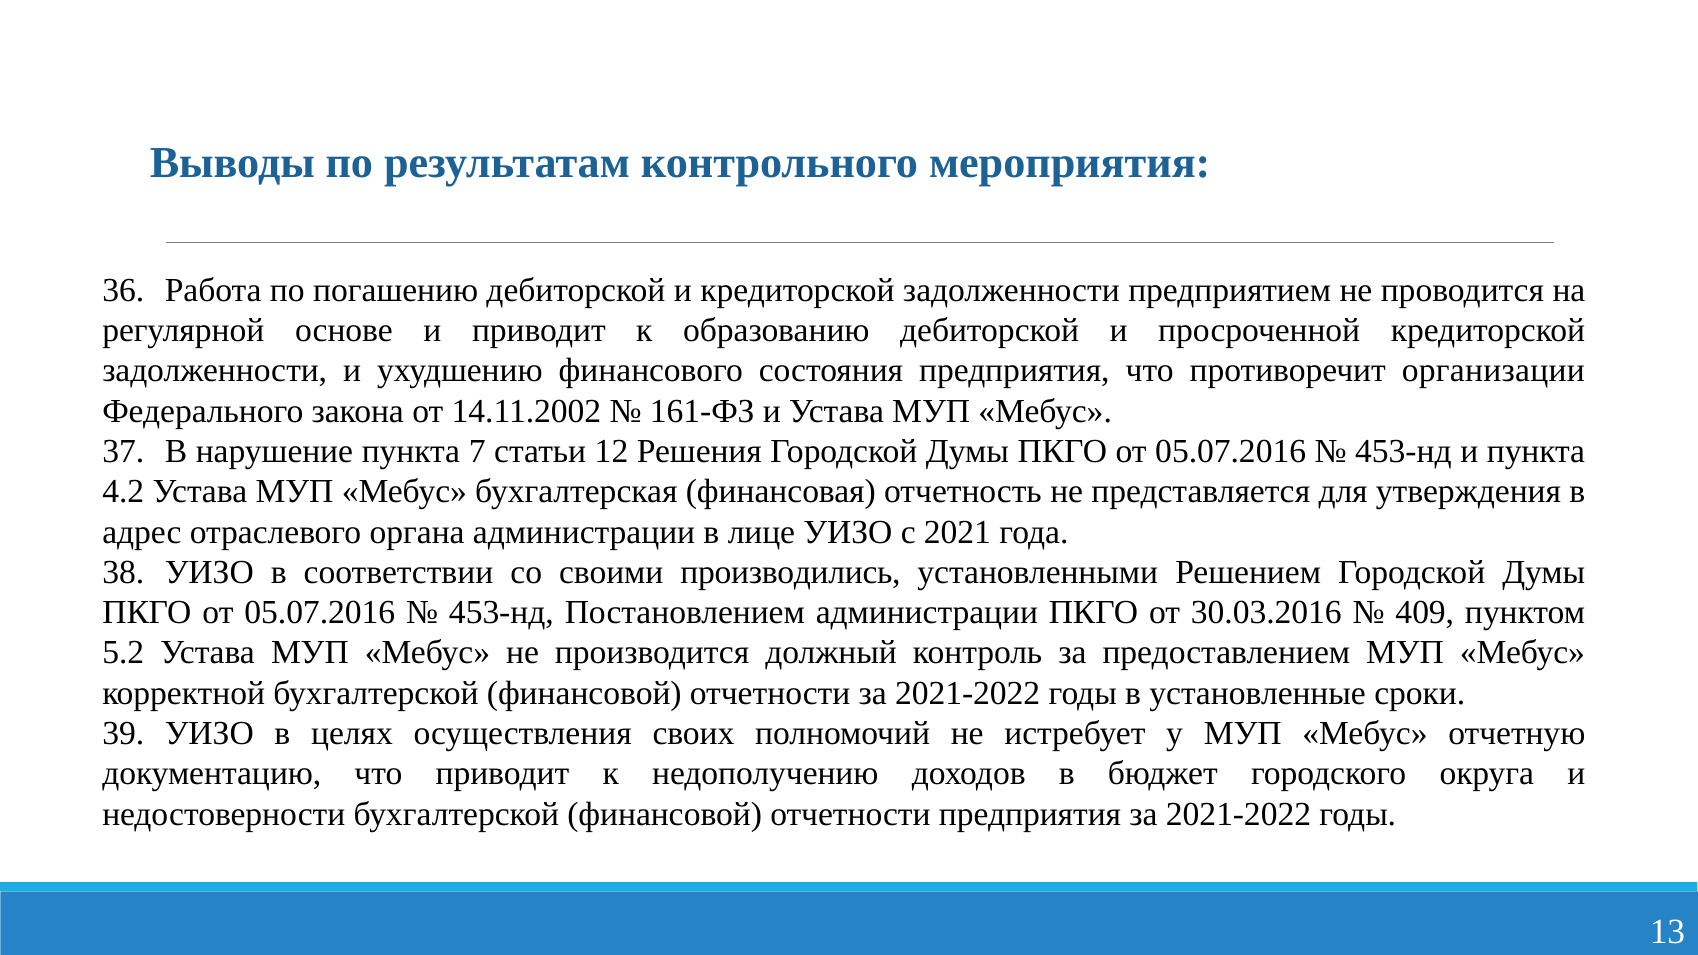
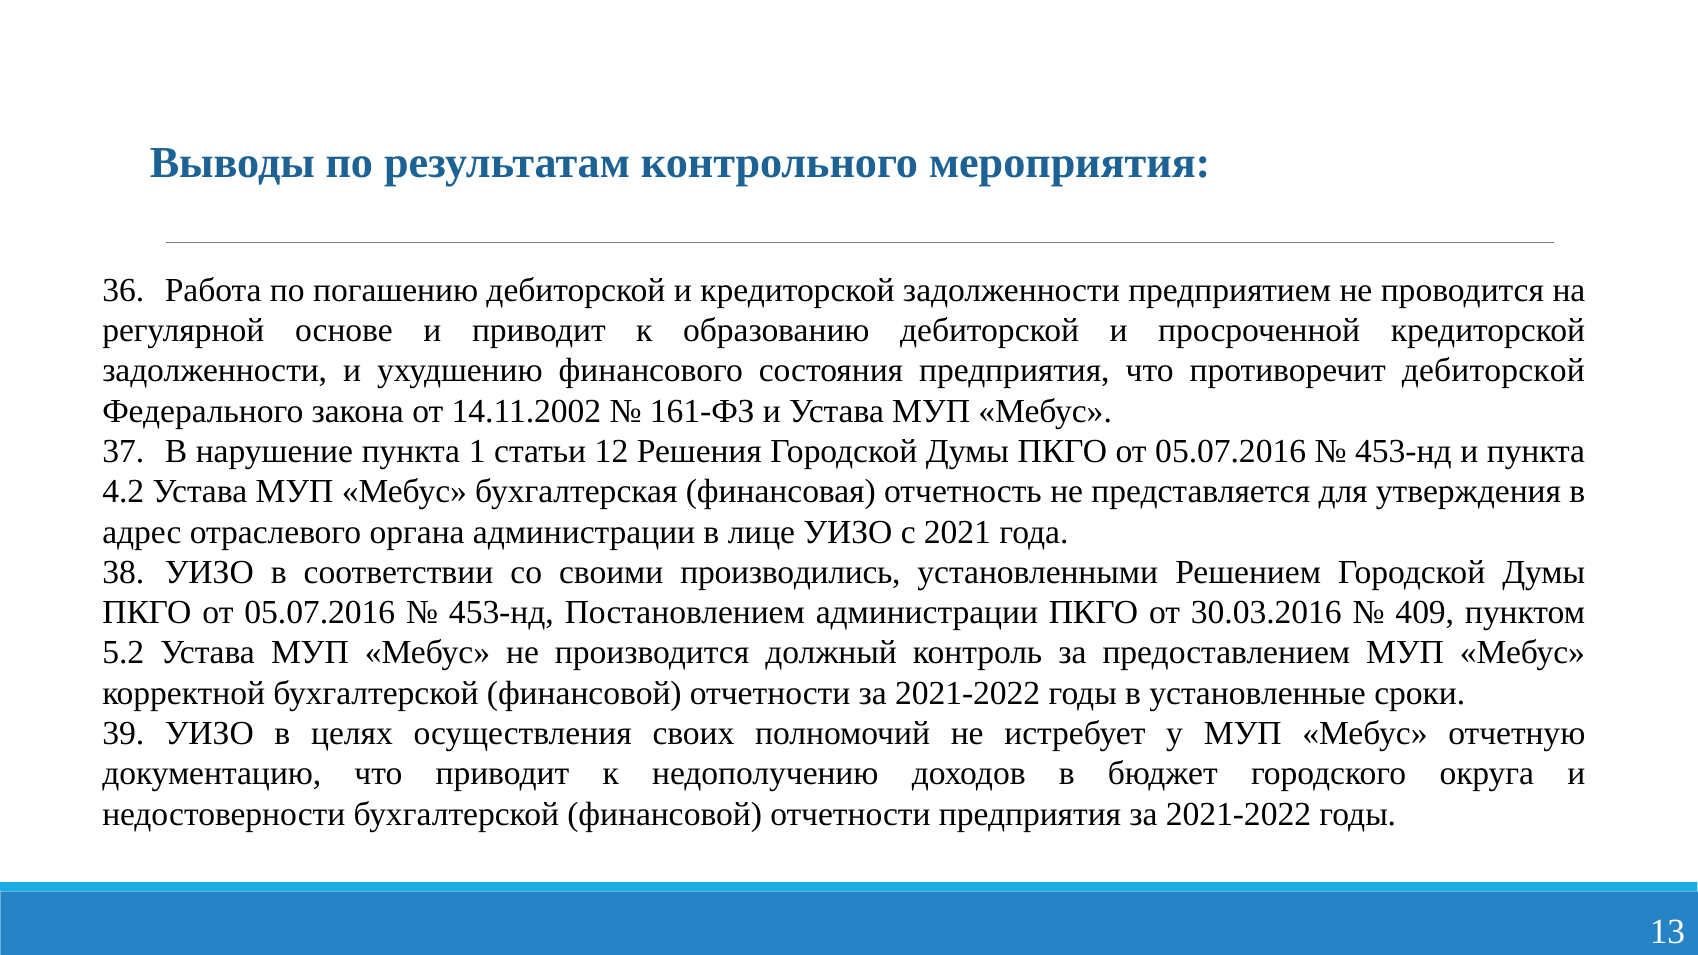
противоречит организации: организации -> дебиторской
7: 7 -> 1
